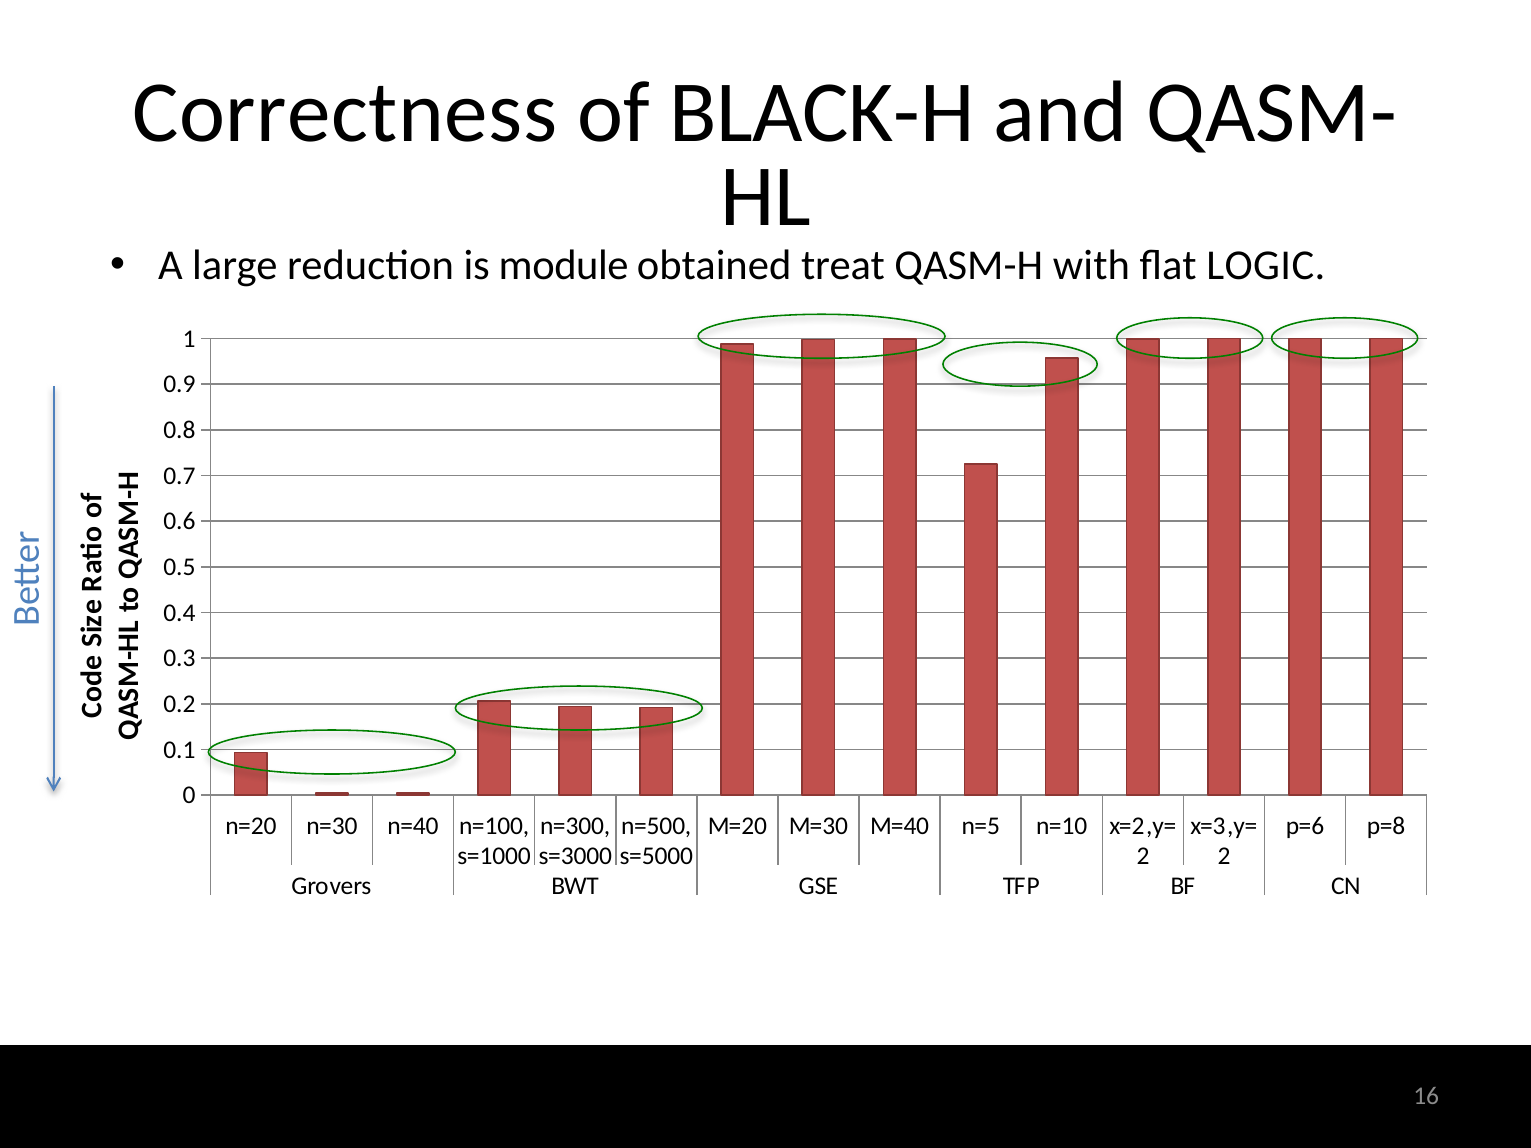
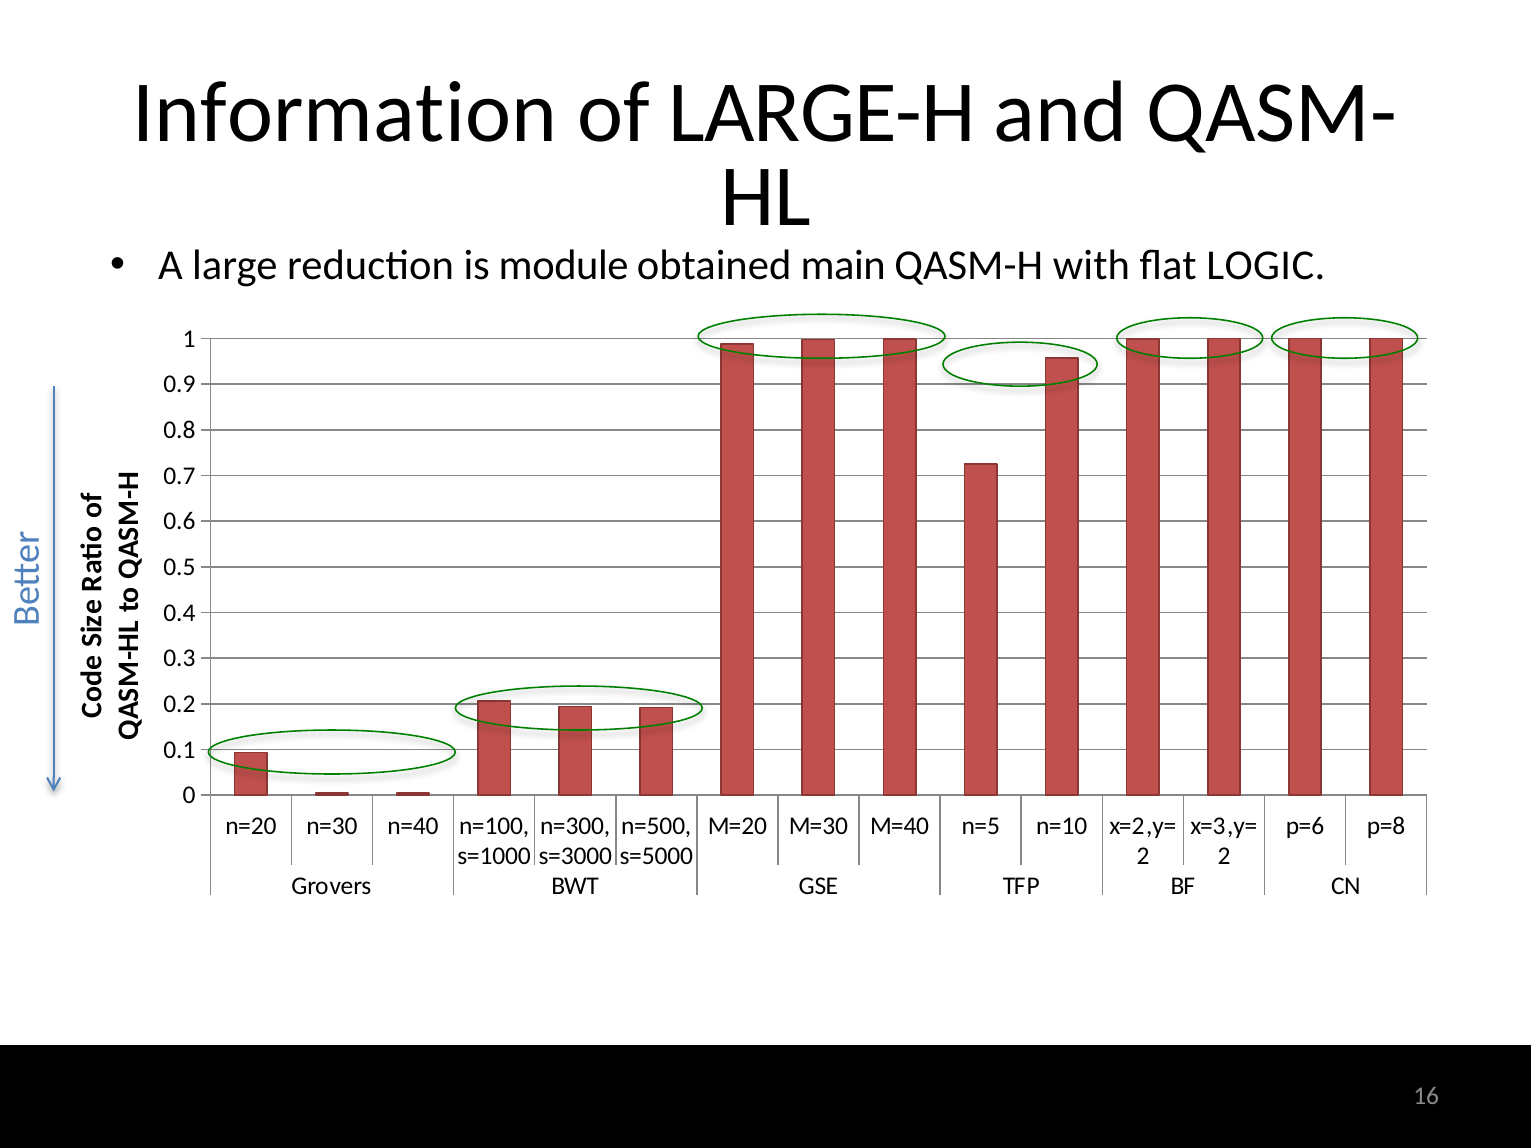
Correctness: Correctness -> Information
BLACK-H: BLACK-H -> LARGE-H
treat: treat -> main
